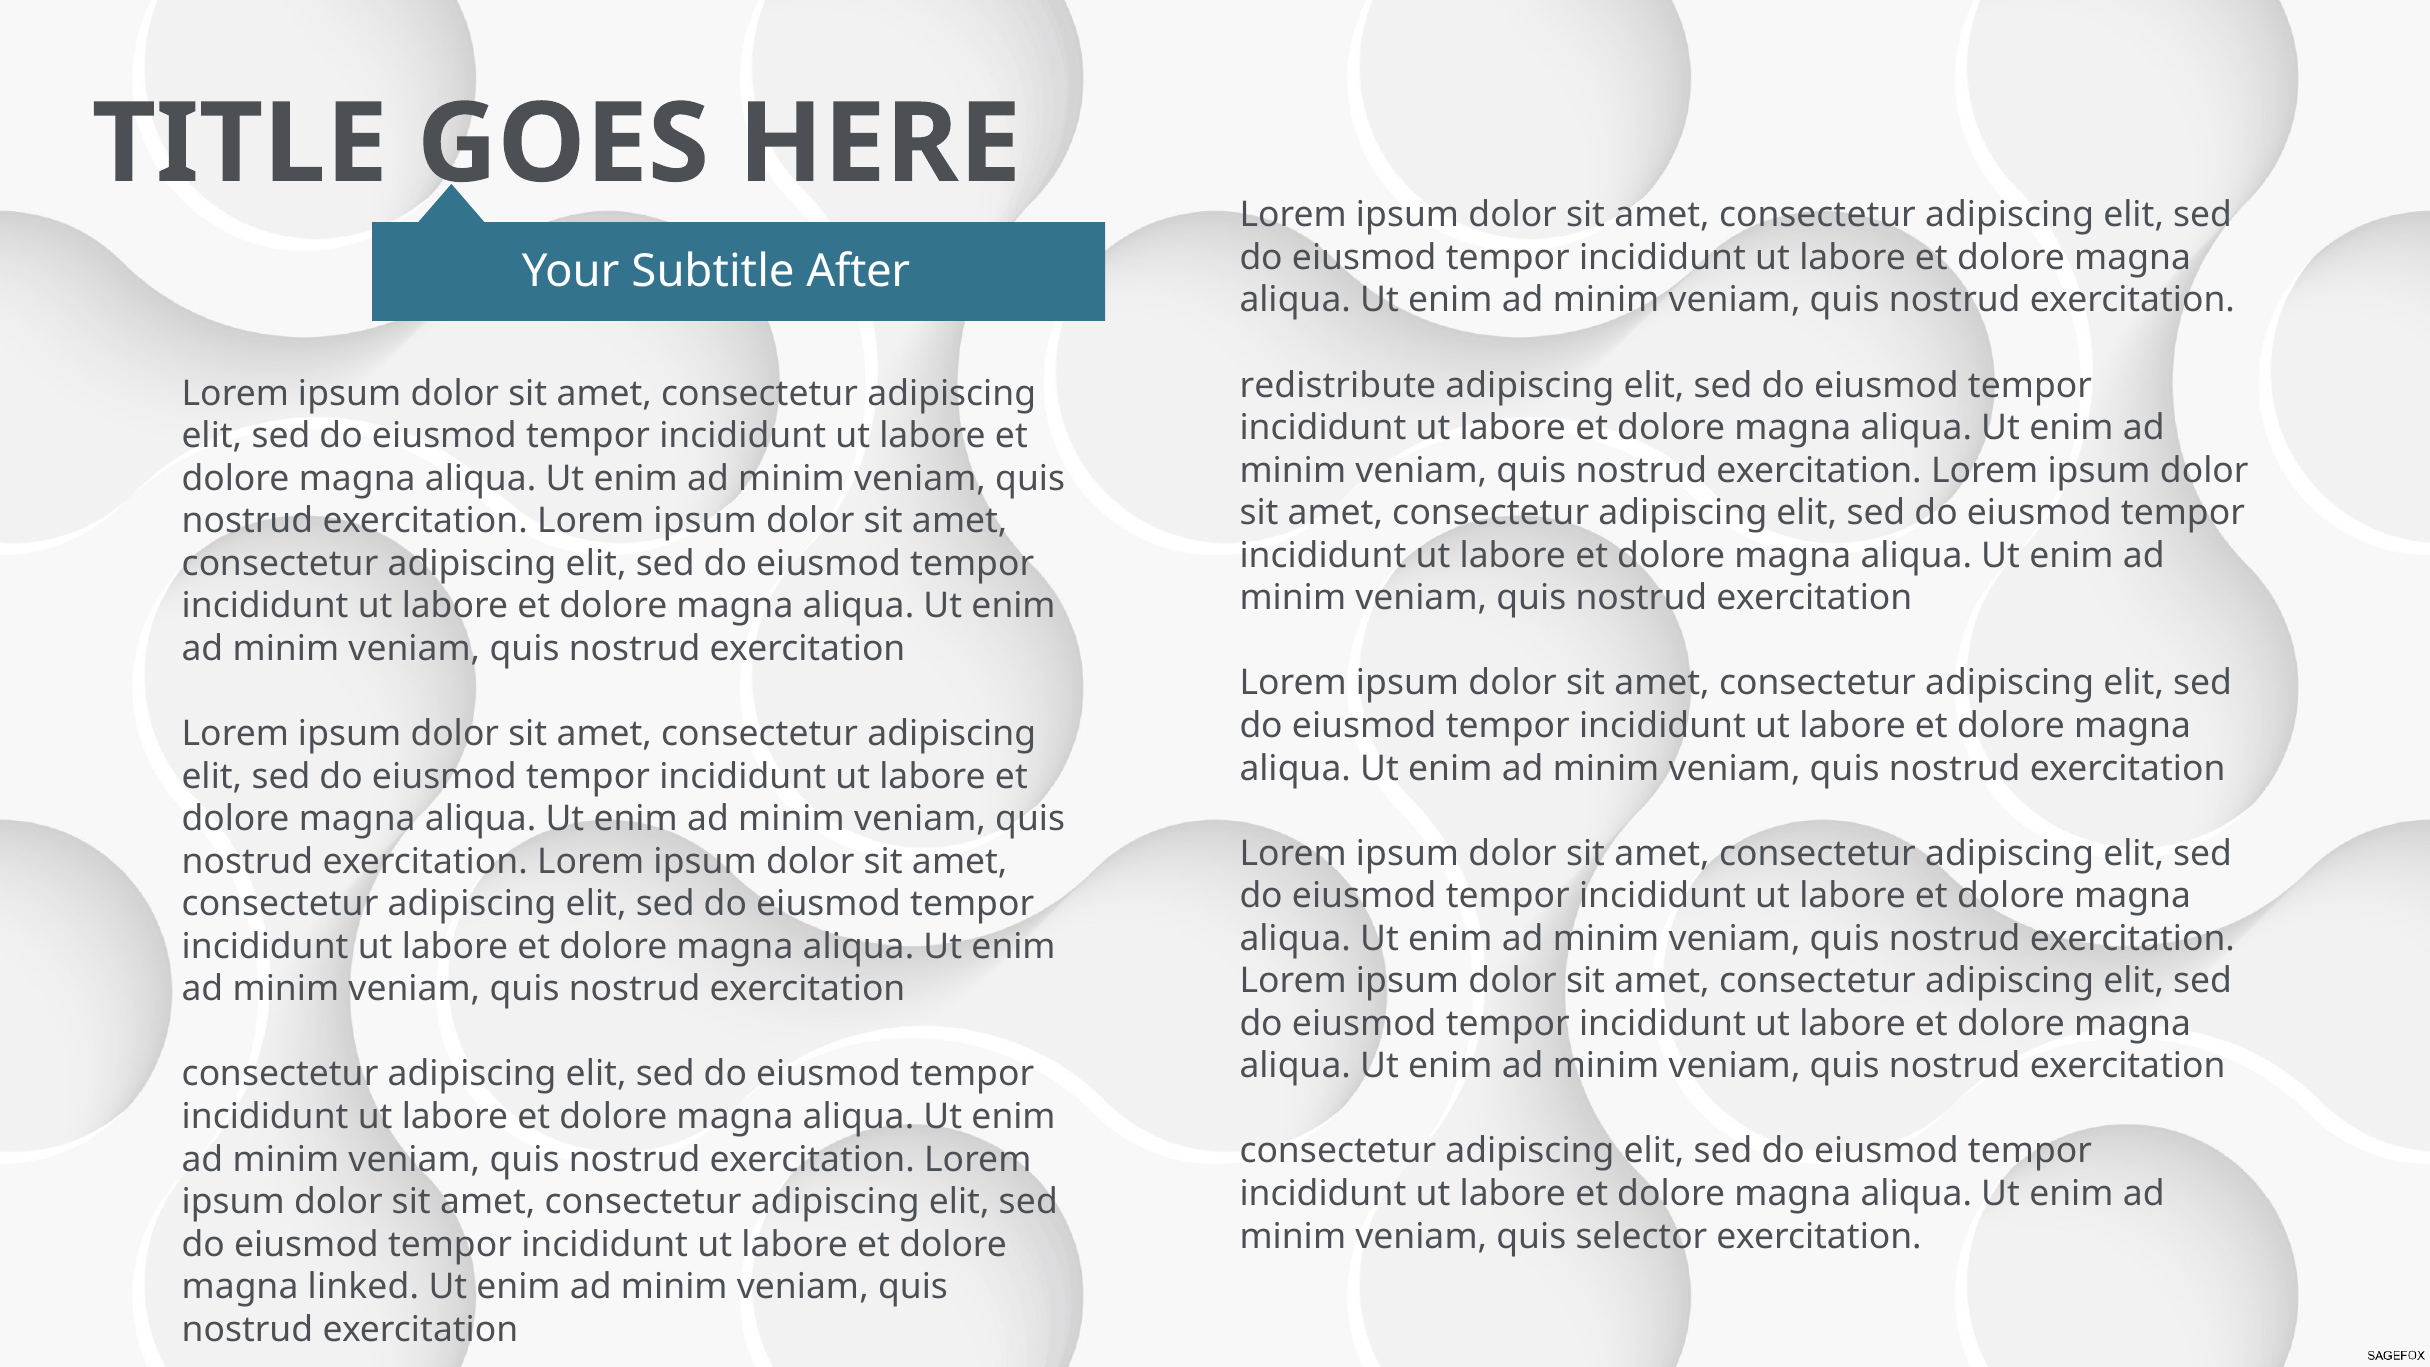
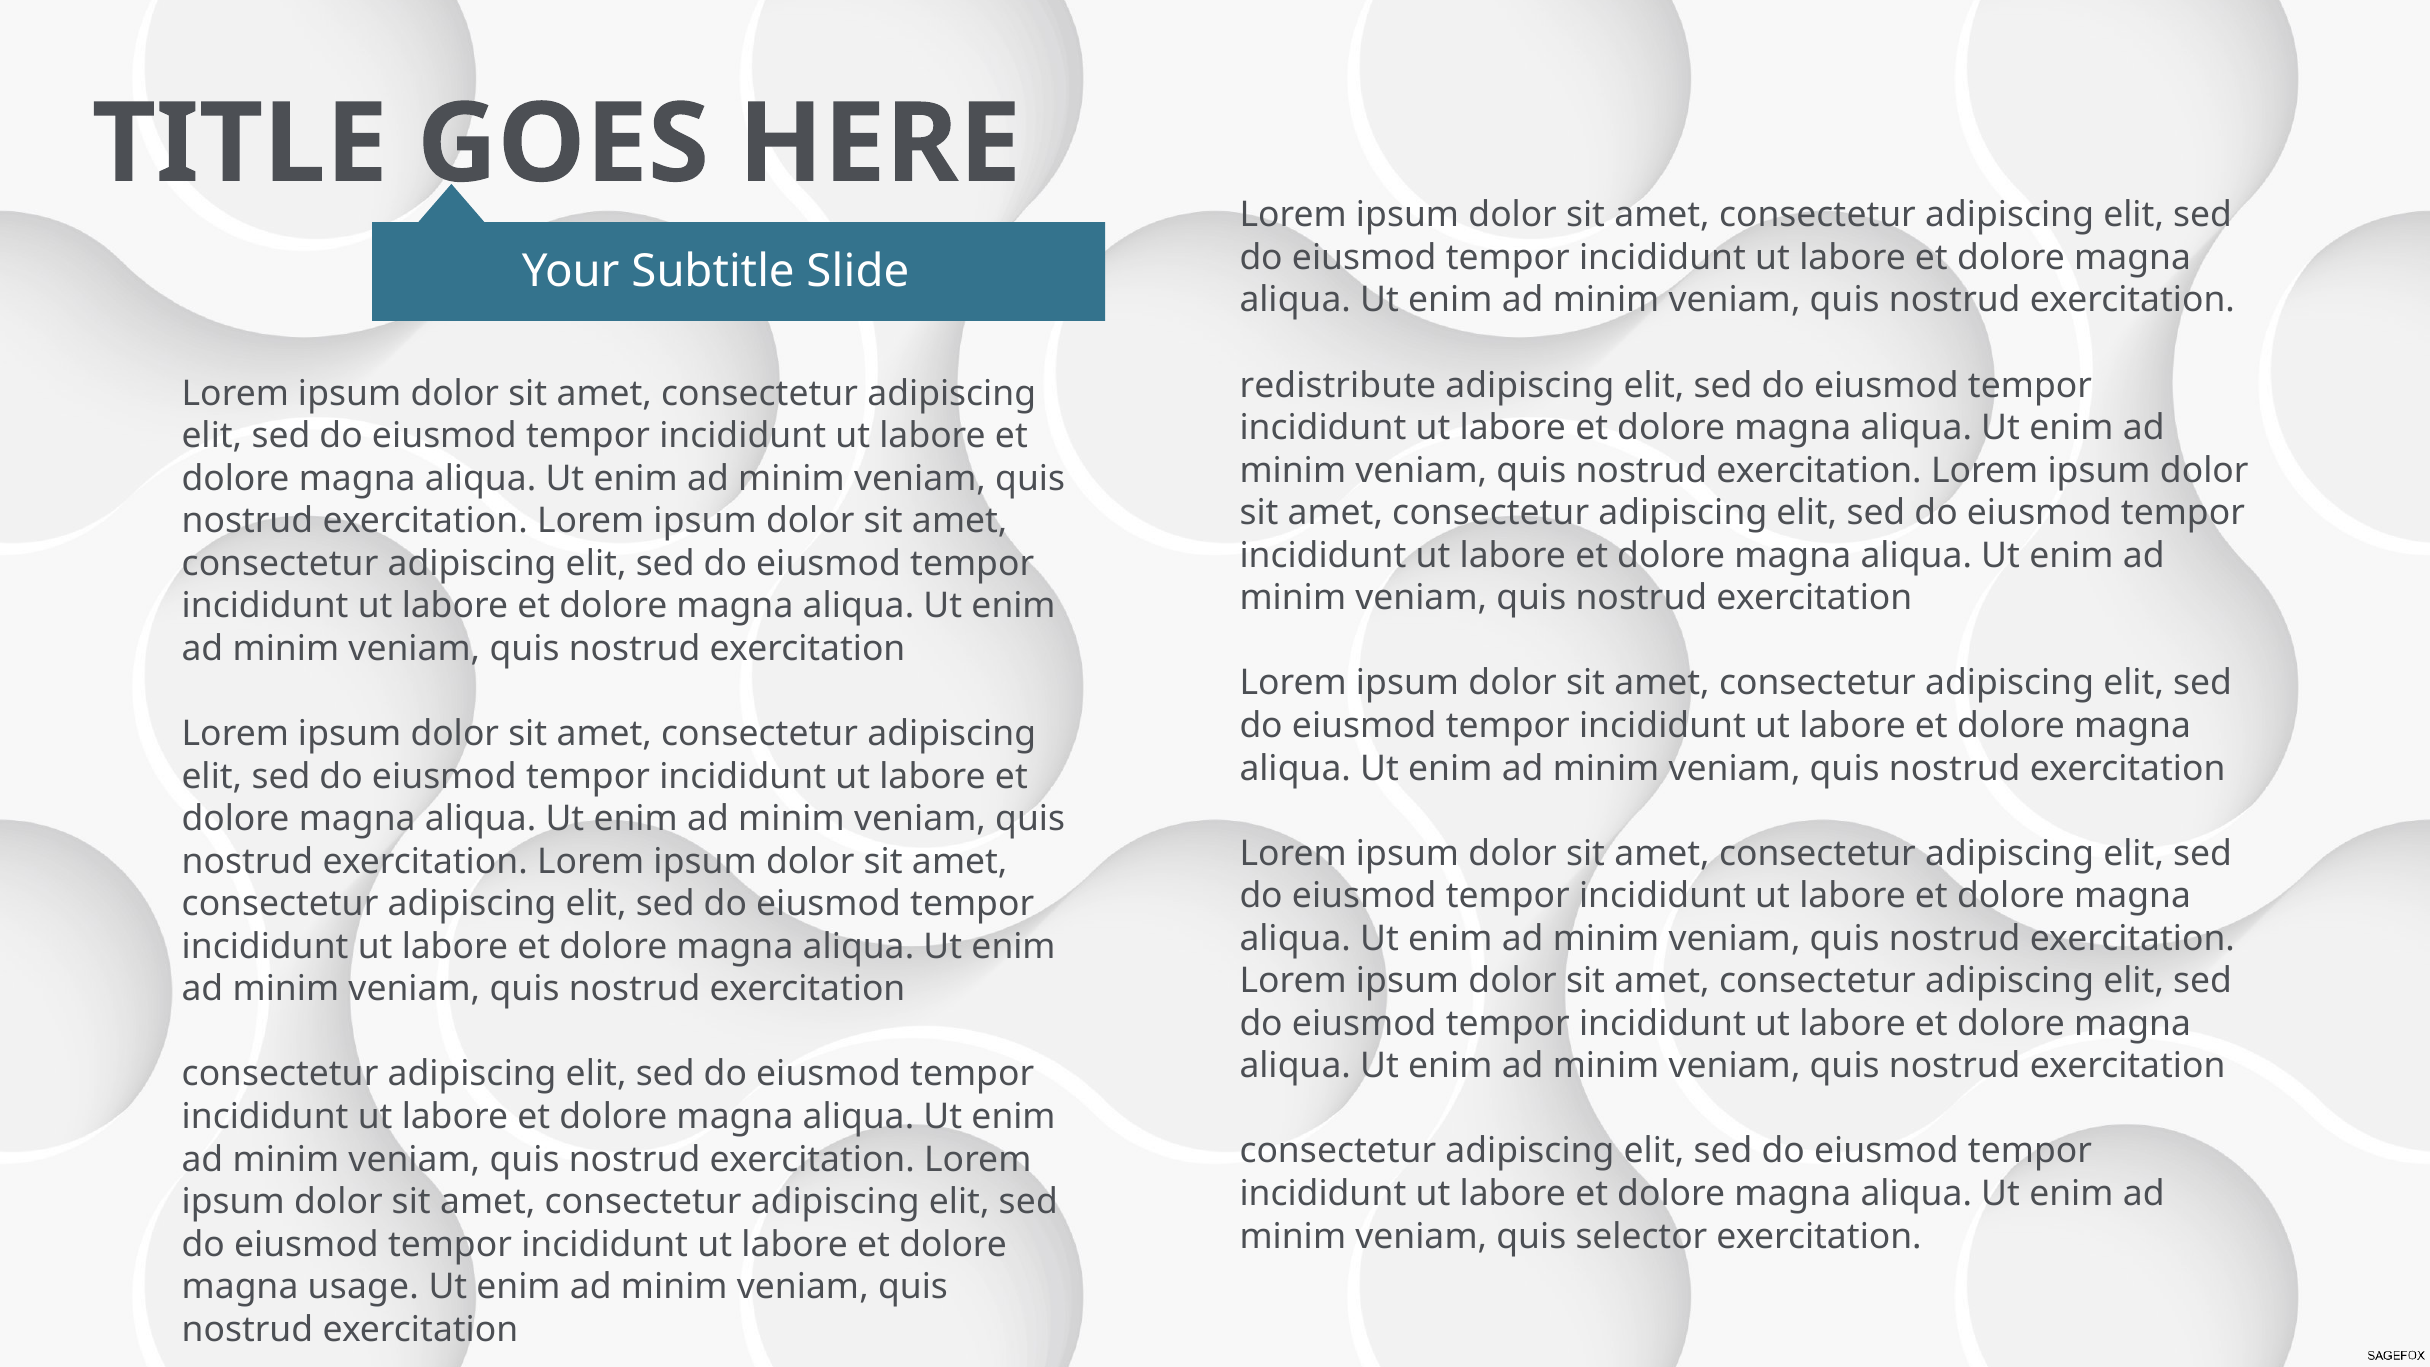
After: After -> Slide
linked: linked -> usage
